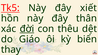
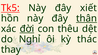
thân underline: none -> present
Giáo: Giáo -> Nghỉ
biển: biển -> thác
